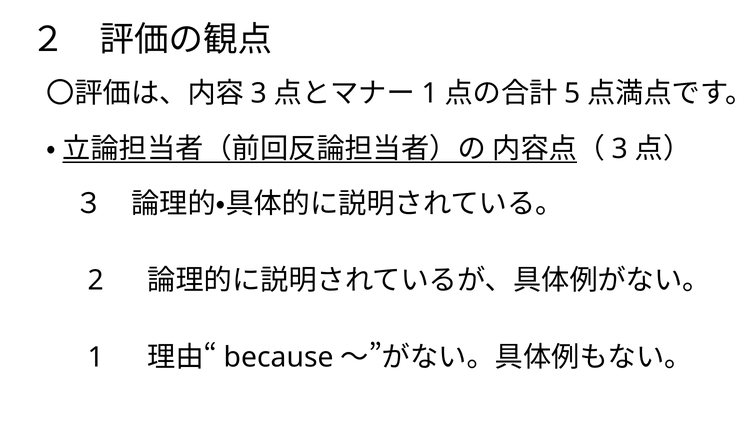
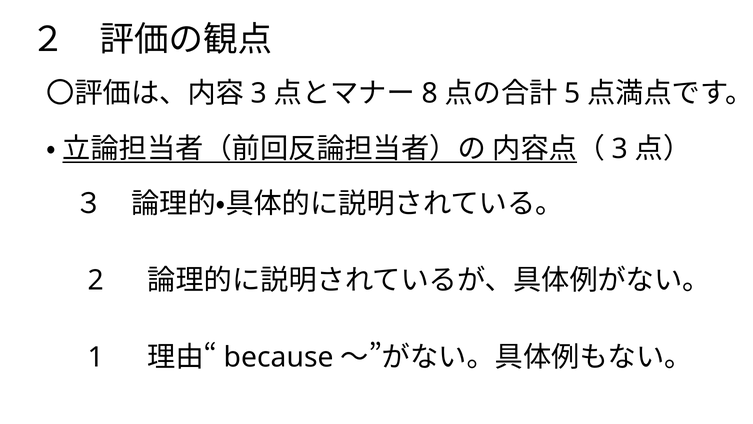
1 at (430, 93): 1 -> 8
